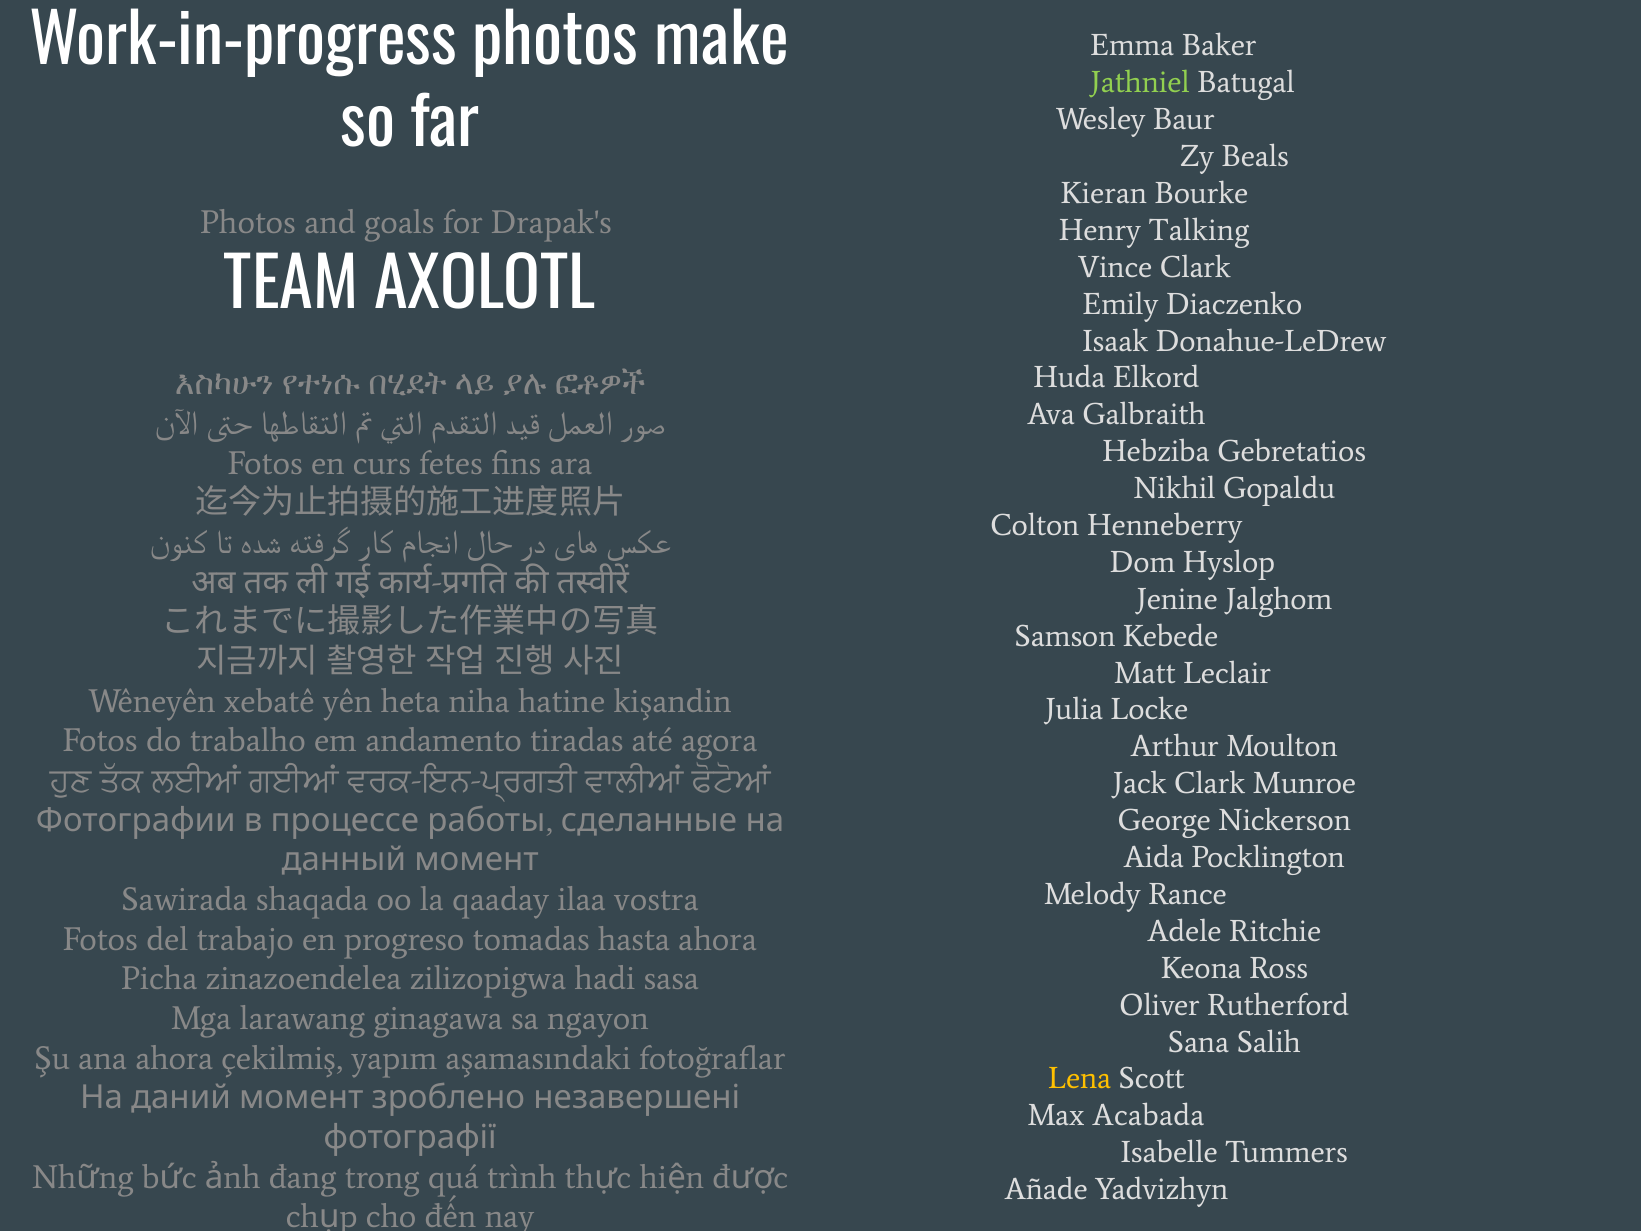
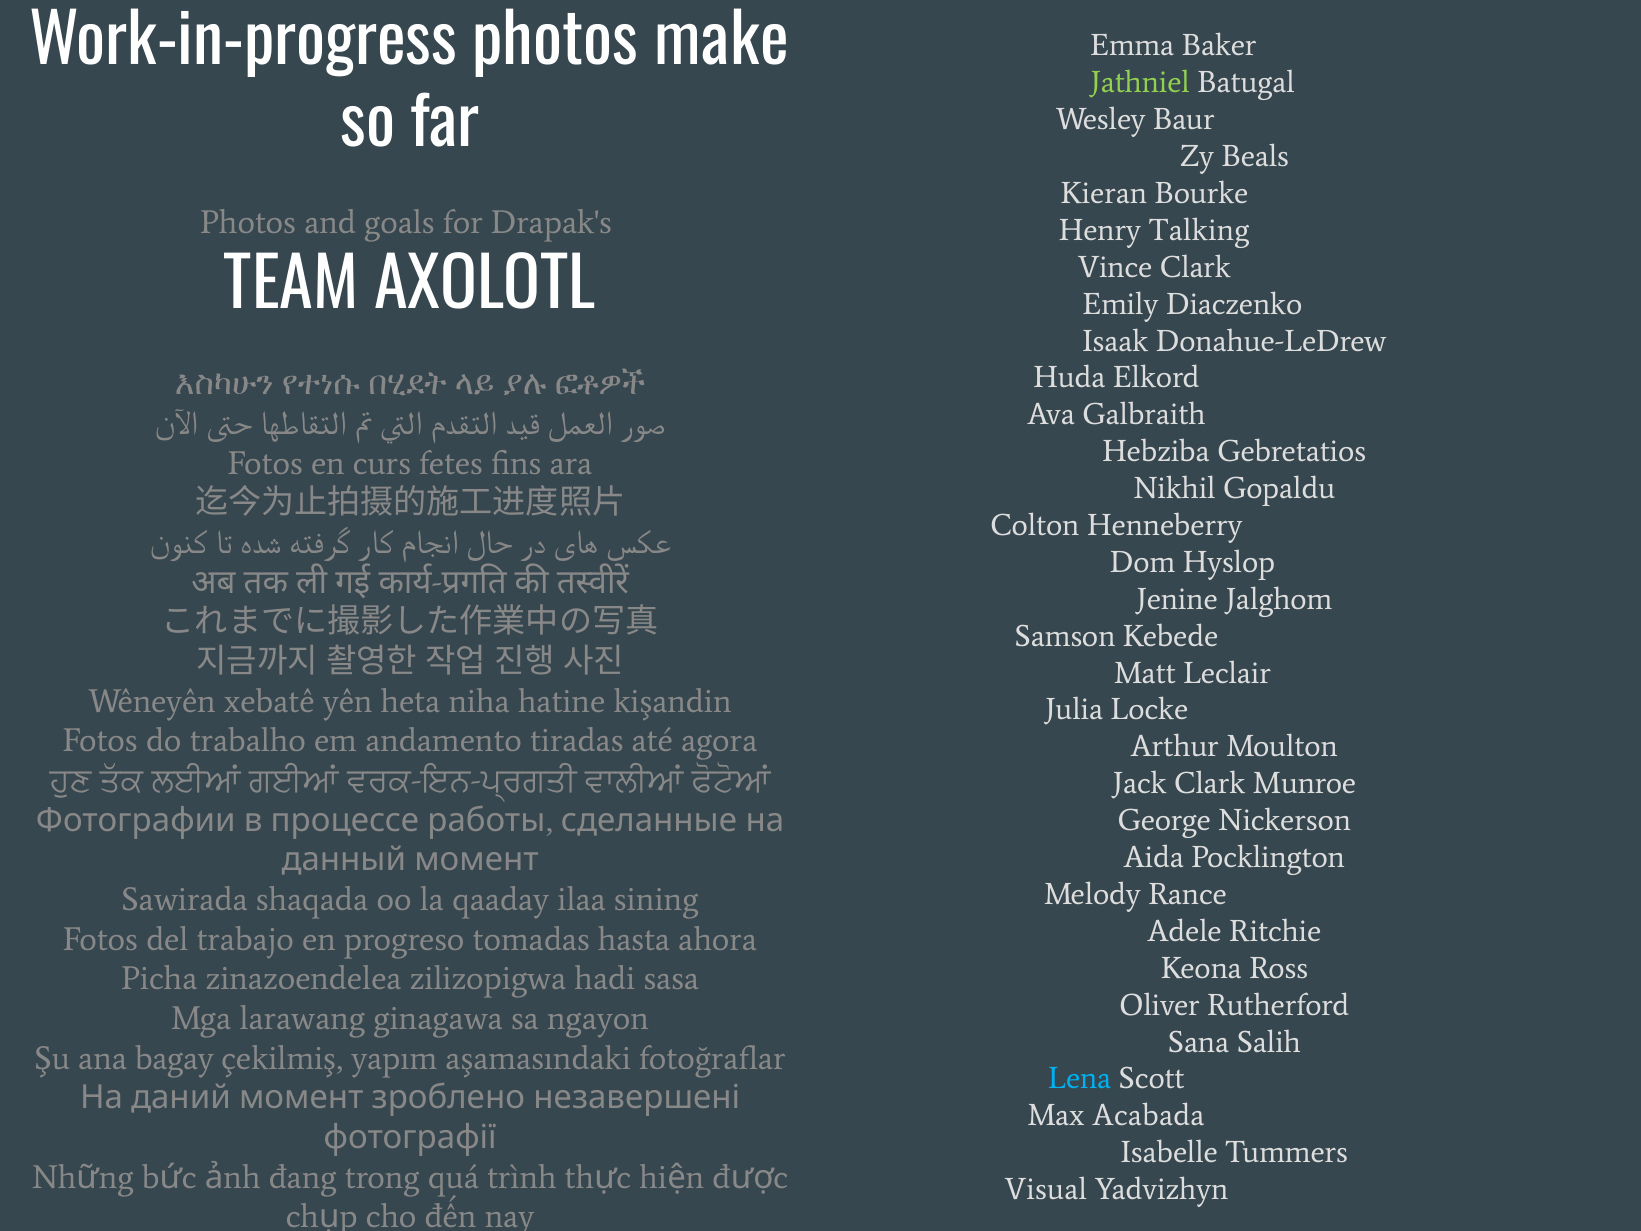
vostra: vostra -> sining
ana ahora: ahora -> bagay
Lena colour: yellow -> light blue
Añade: Añade -> Visual
